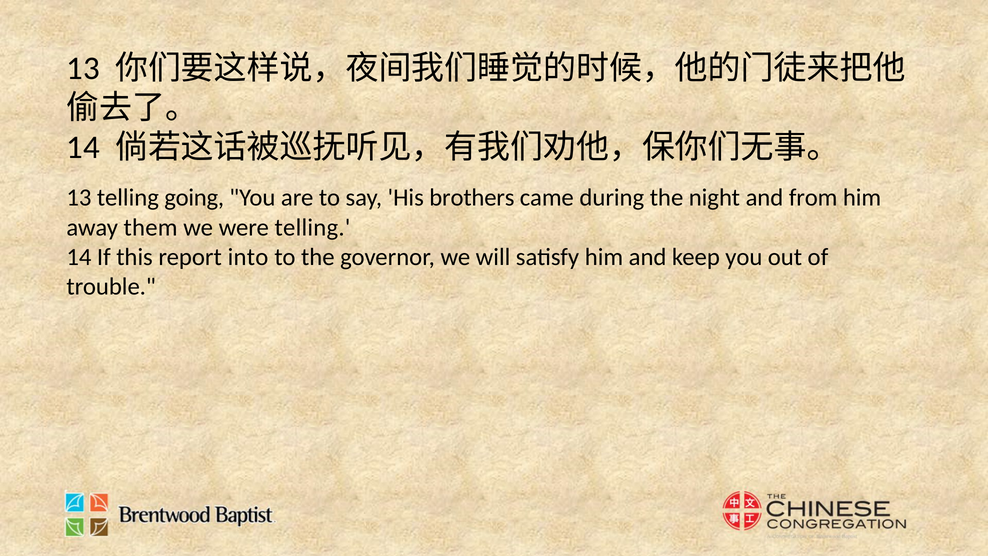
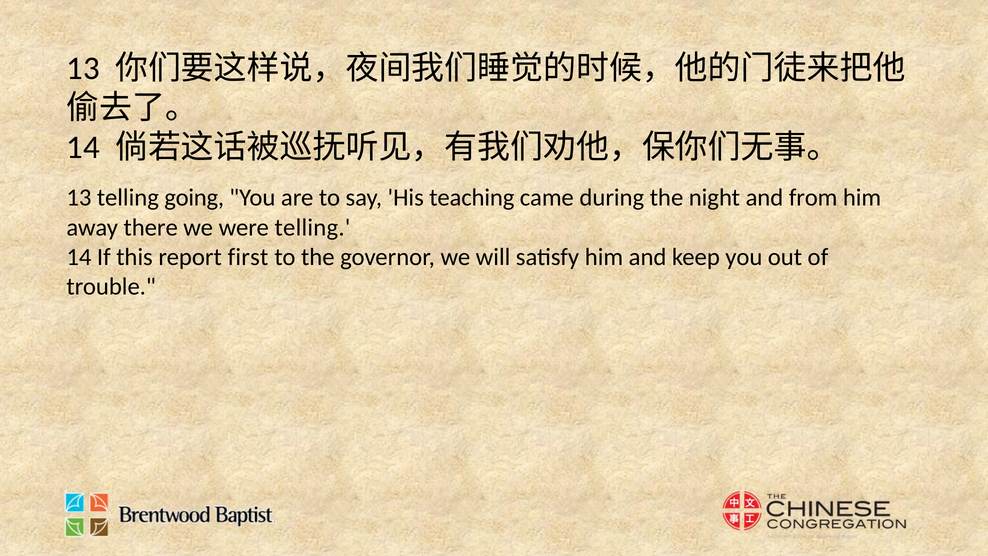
brothers: brothers -> teaching
them: them -> there
into: into -> first
